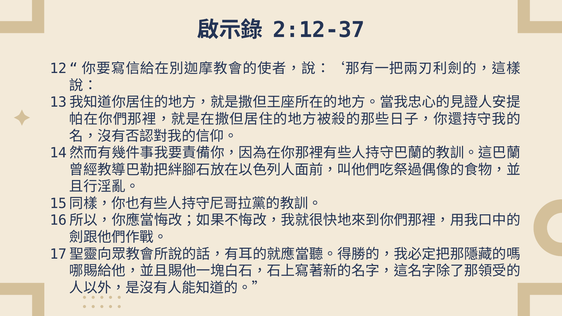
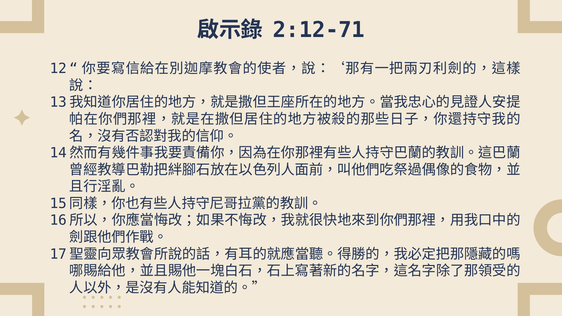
2:12-37: 2:12-37 -> 2:12-71
